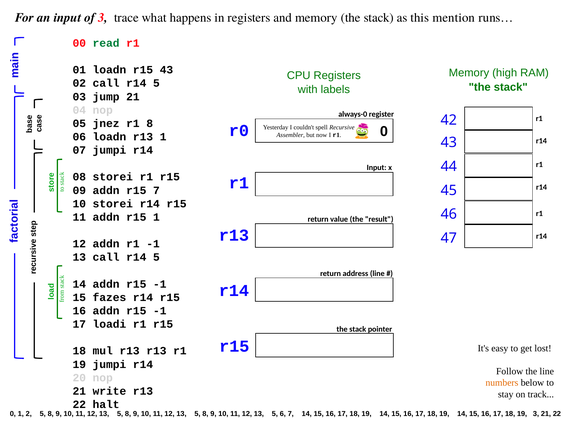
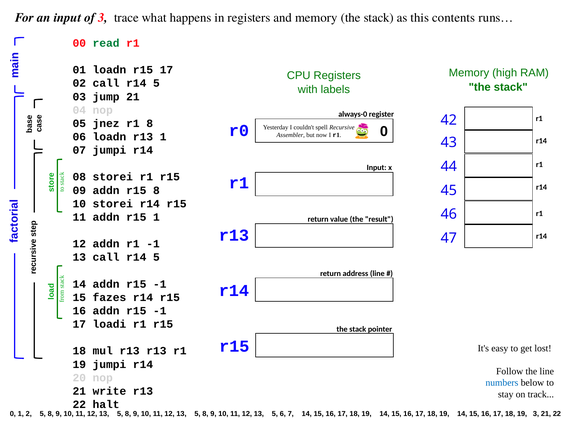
mention: mention -> contents
r15 43: 43 -> 17
r15 7: 7 -> 8
numbers colour: orange -> blue
